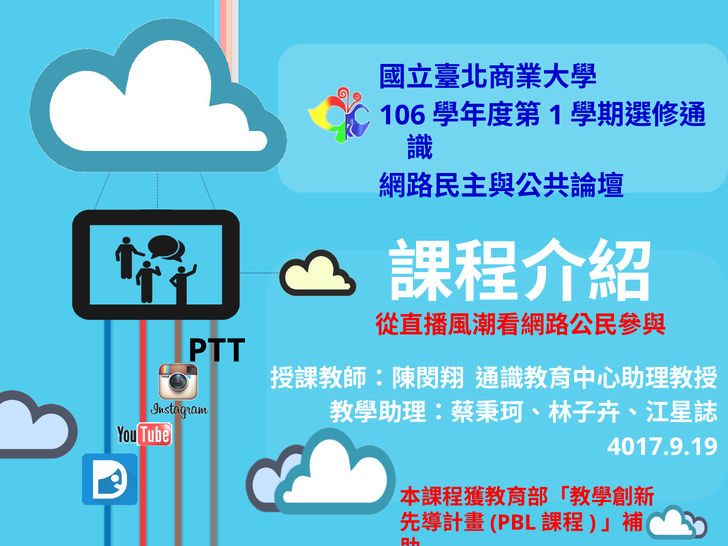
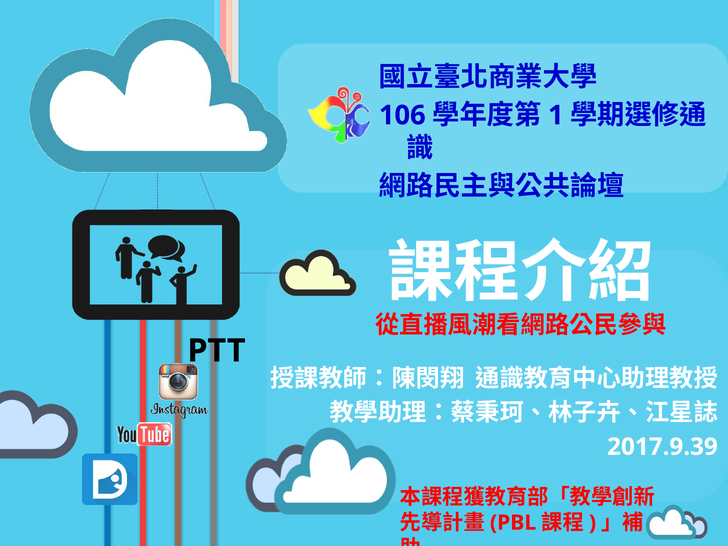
4017.9.19: 4017.9.19 -> 2017.9.39
